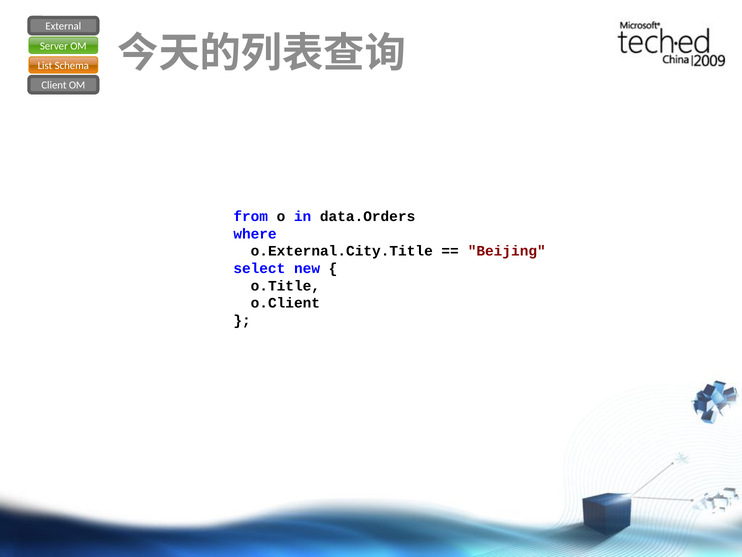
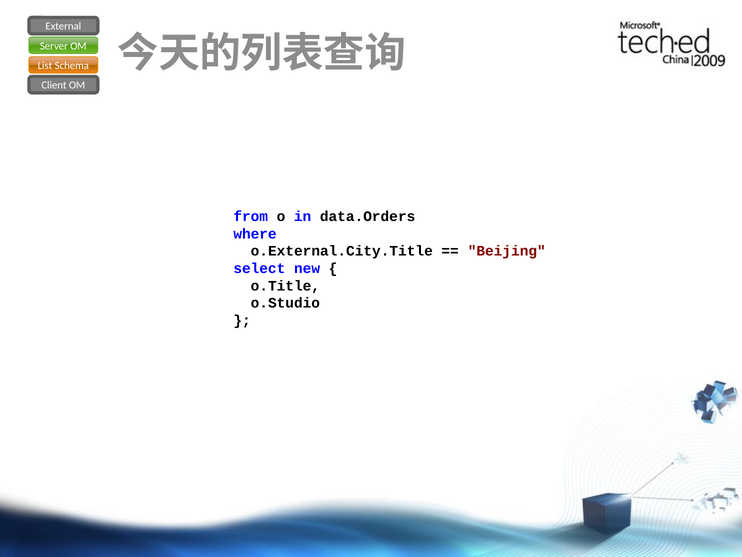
o.Client: o.Client -> o.Studio
